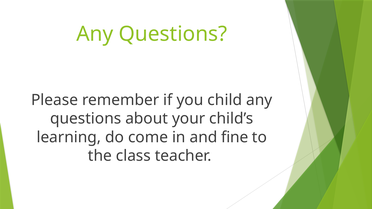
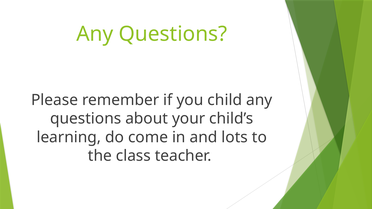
fine: fine -> lots
